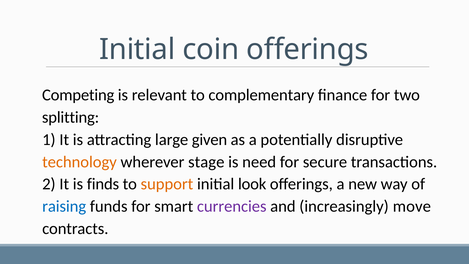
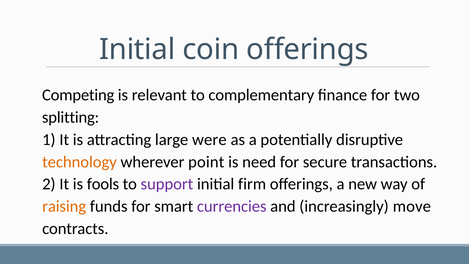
given: given -> were
stage: stage -> point
finds: finds -> fools
support colour: orange -> purple
look: look -> firm
raising colour: blue -> orange
